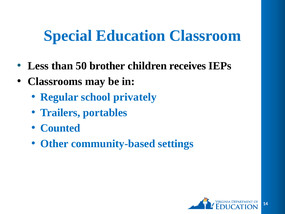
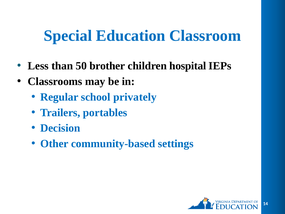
receives: receives -> hospital
Counted: Counted -> Decision
